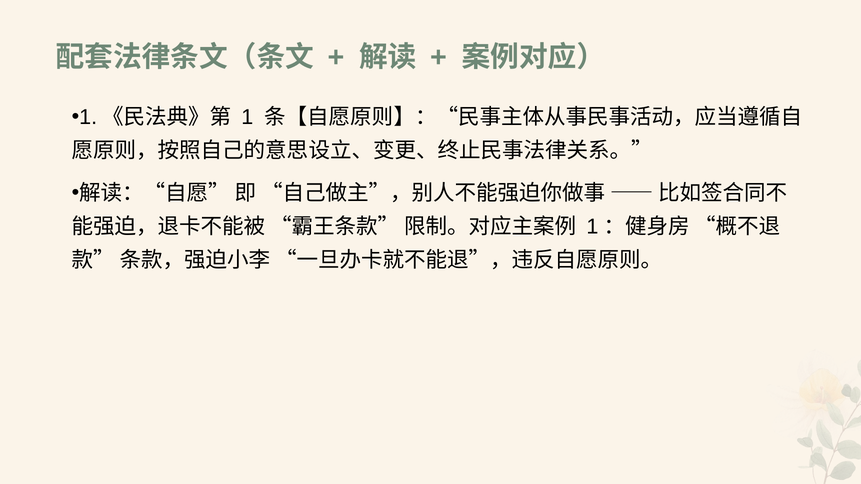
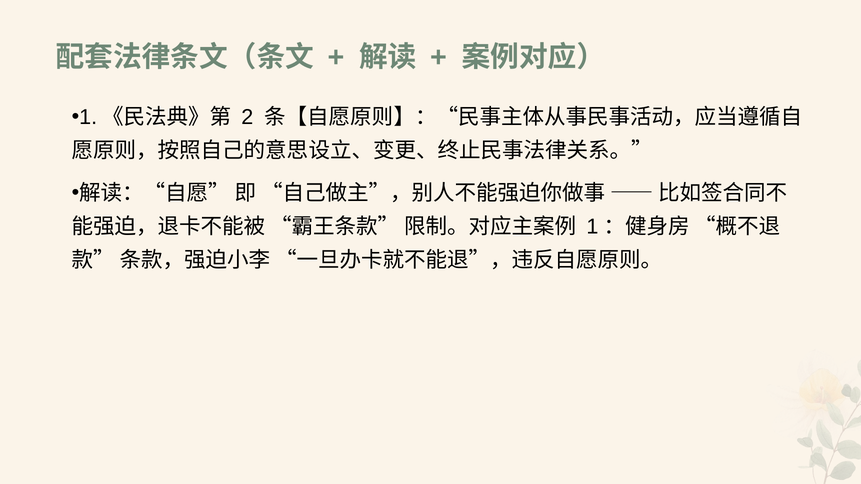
1: 1 -> 2
